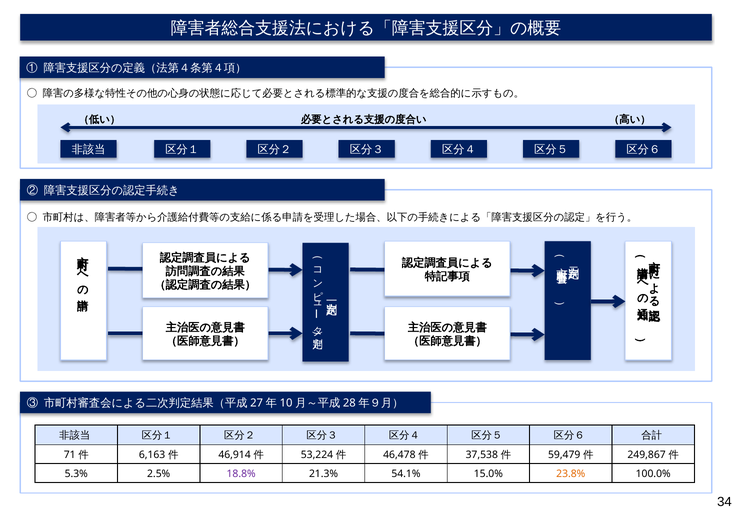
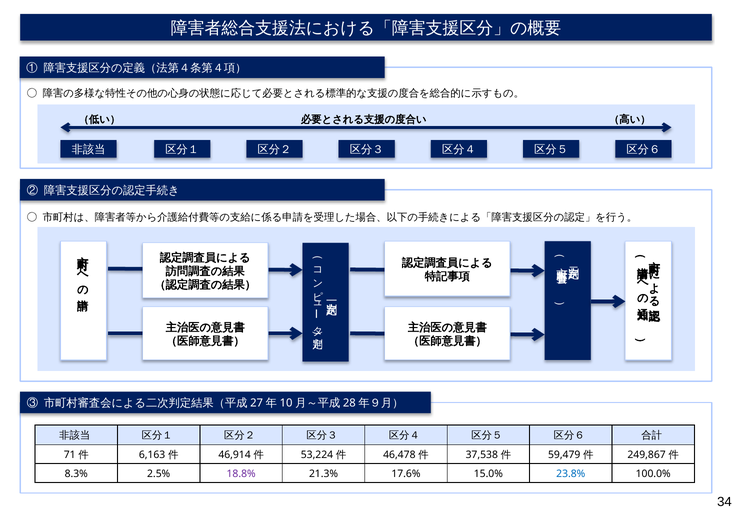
5.3%: 5.3% -> 8.3%
54.1%: 54.1% -> 17.6%
23.8% colour: orange -> blue
